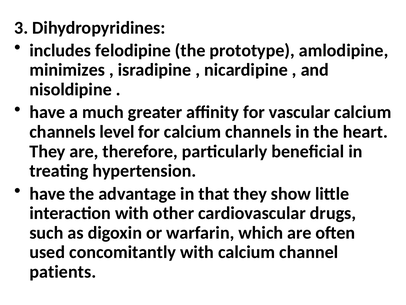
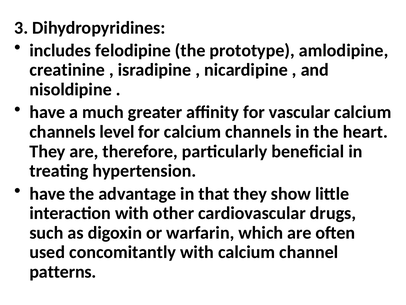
minimizes: minimizes -> creatinine
patients: patients -> patterns
